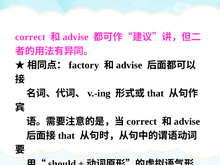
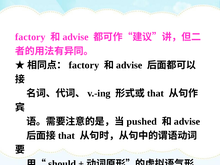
correct at (30, 37): correct -> factory
correct at (142, 122): correct -> pushed
